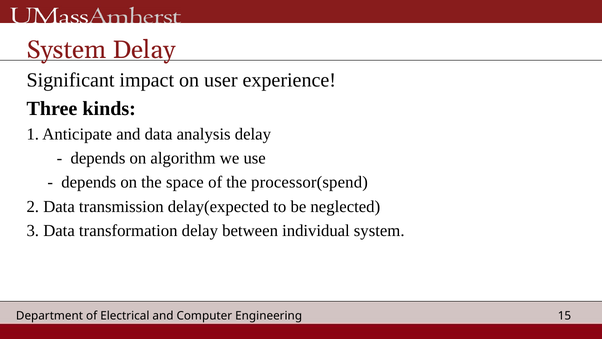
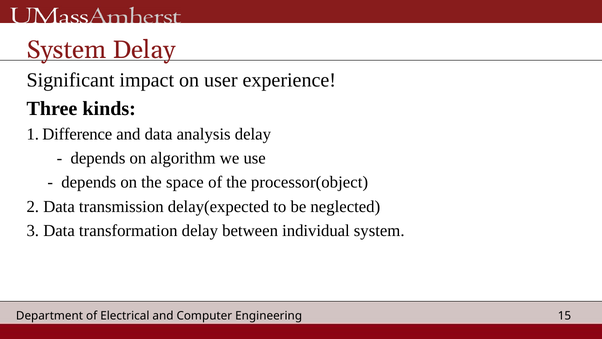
Anticipate: Anticipate -> Difference
processor(spend: processor(spend -> processor(object
